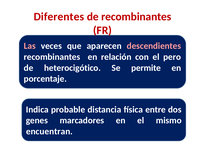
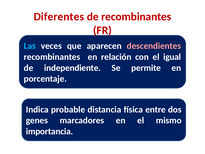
Las colour: pink -> light blue
pero: pero -> igual
heterocigótico: heterocigótico -> independiente
encuentran: encuentran -> importancia
